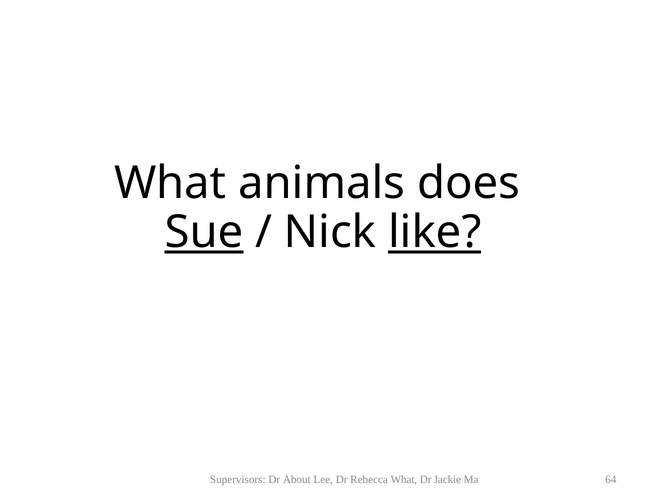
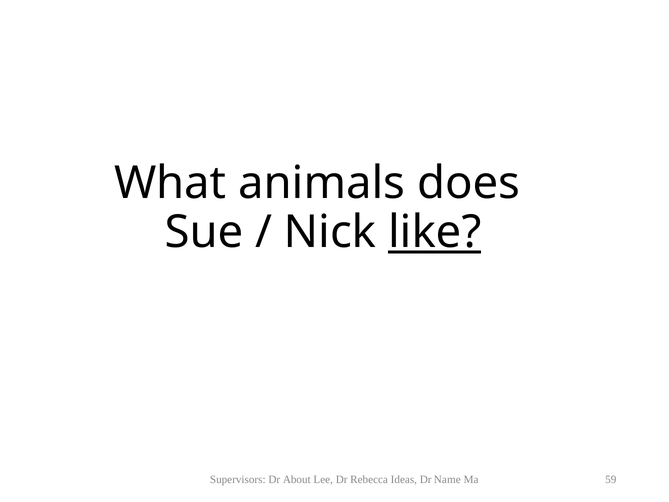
Sue underline: present -> none
Rebecca What: What -> Ideas
Jackie: Jackie -> Name
64: 64 -> 59
